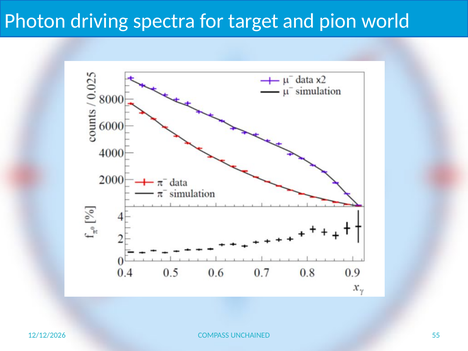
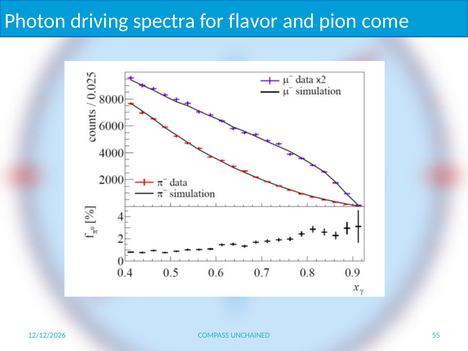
target: target -> flavor
world: world -> come
